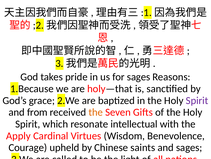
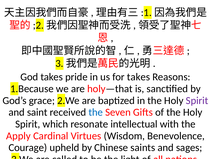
for sages: sages -> takes
from: from -> saint
the at (96, 112) colour: orange -> blue
